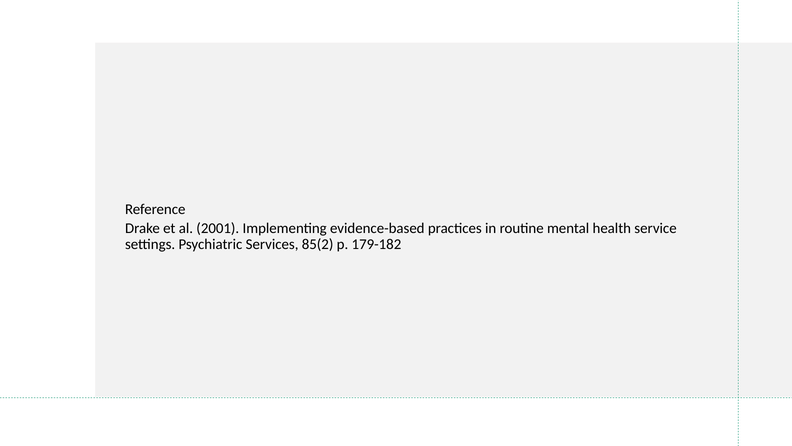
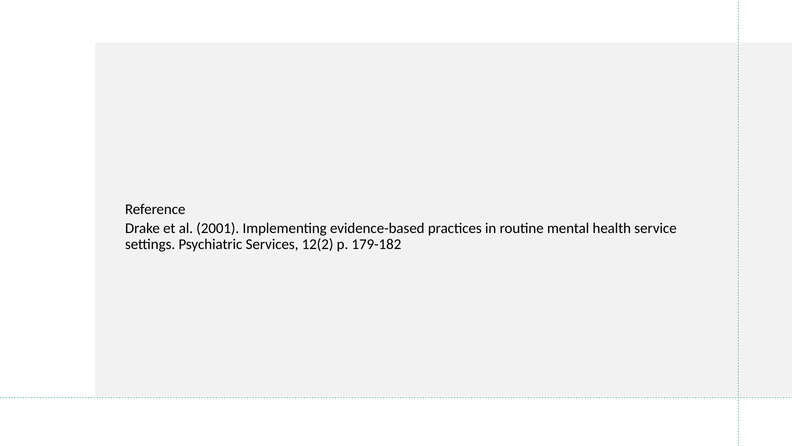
85(2: 85(2 -> 12(2
